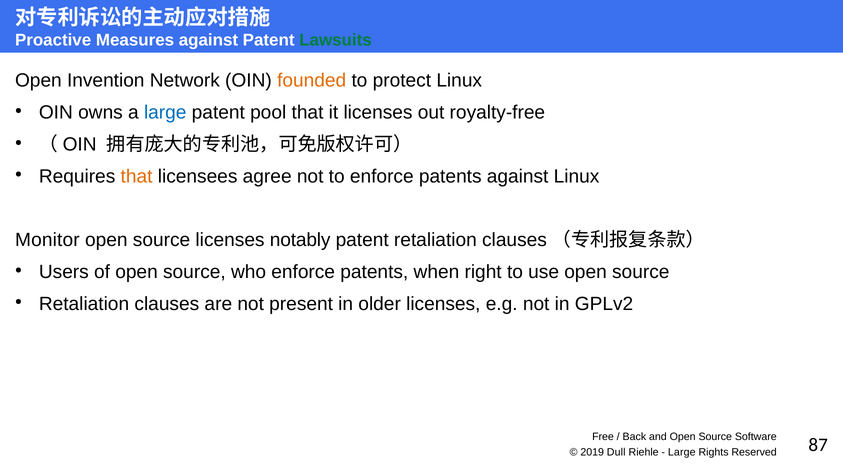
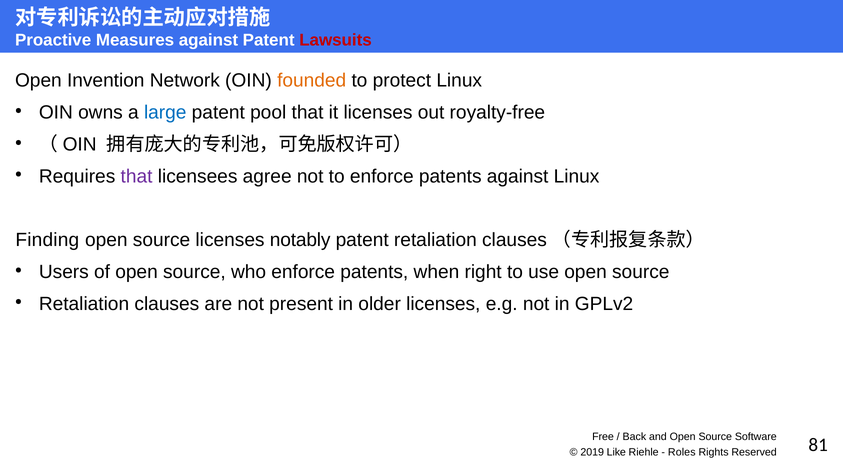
Lawsuits colour: green -> red
that at (137, 176) colour: orange -> purple
Monitor: Monitor -> Finding
Dull: Dull -> Like
Large at (682, 453): Large -> Roles
87: 87 -> 81
